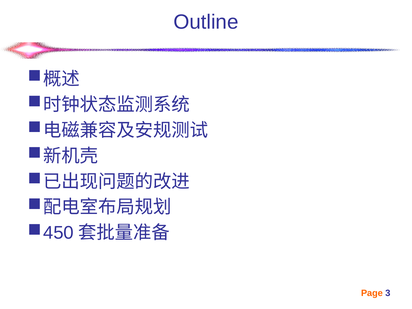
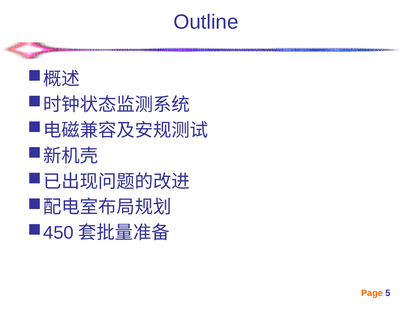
3: 3 -> 5
